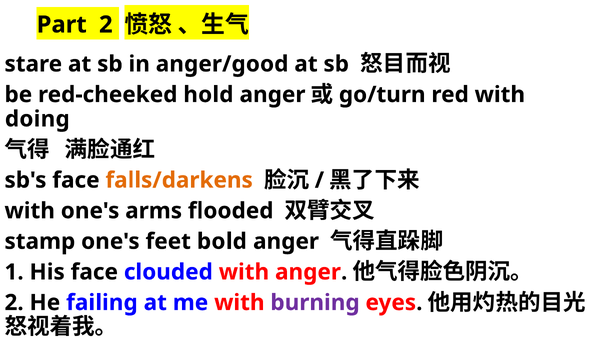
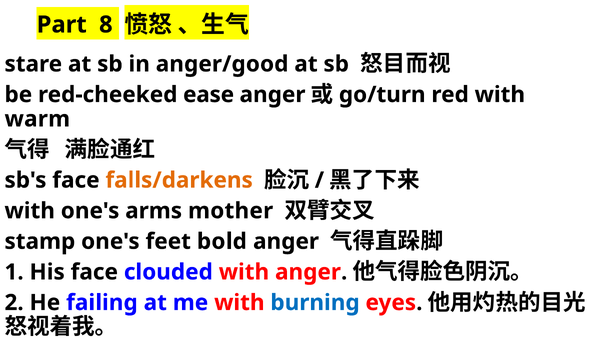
Part 2: 2 -> 8
hold: hold -> ease
doing: doing -> warm
flooded: flooded -> mother
burning colour: purple -> blue
